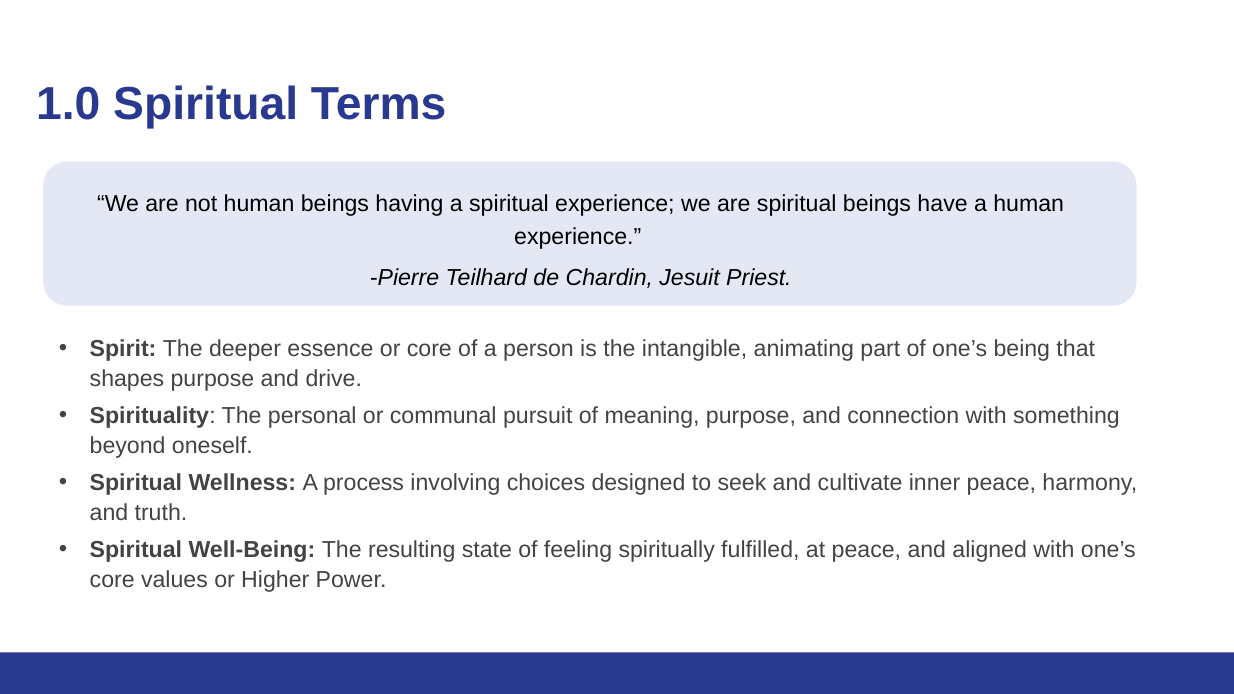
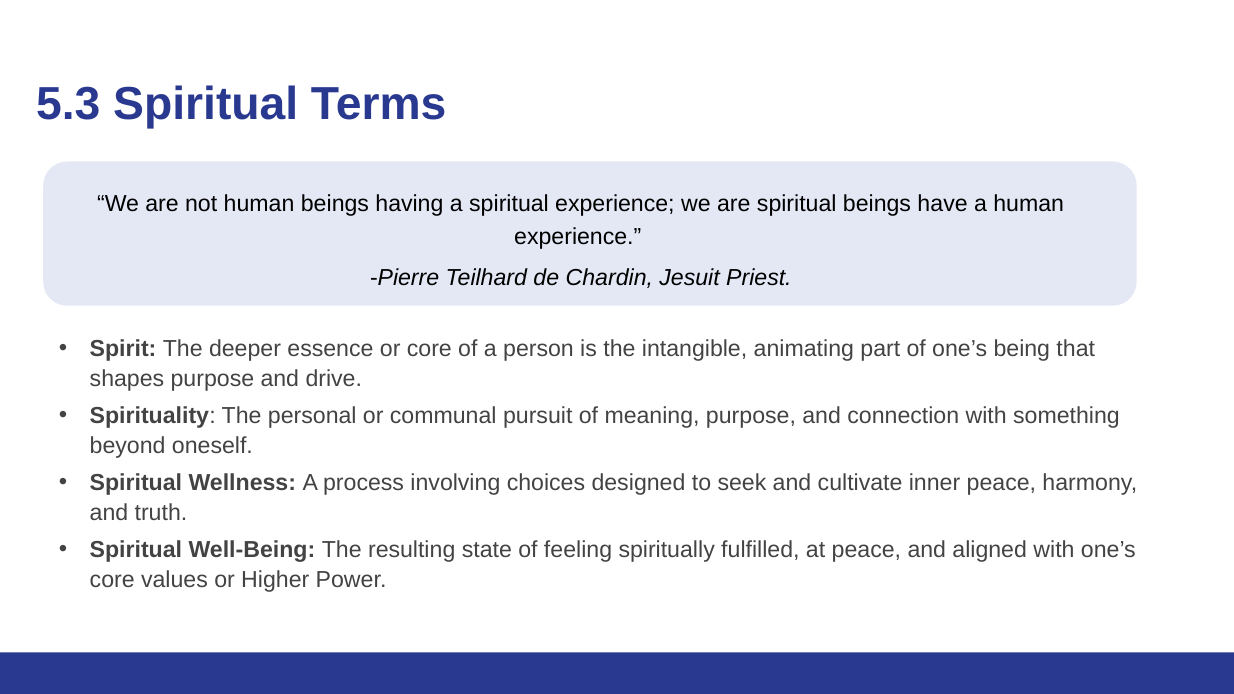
1.0: 1.0 -> 5.3
